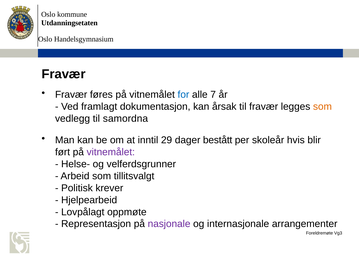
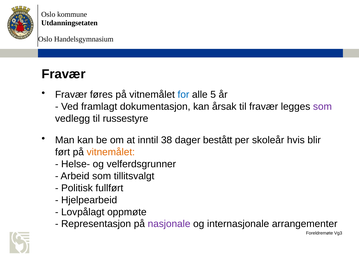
7: 7 -> 5
som at (322, 107) colour: orange -> purple
samordna: samordna -> russestyre
29: 29 -> 38
vitnemålet at (111, 152) colour: purple -> orange
krever: krever -> fullført
